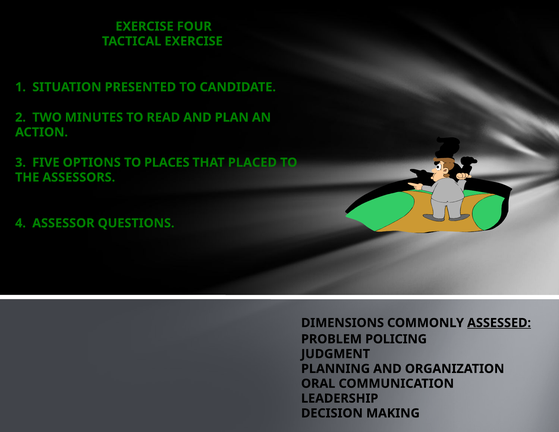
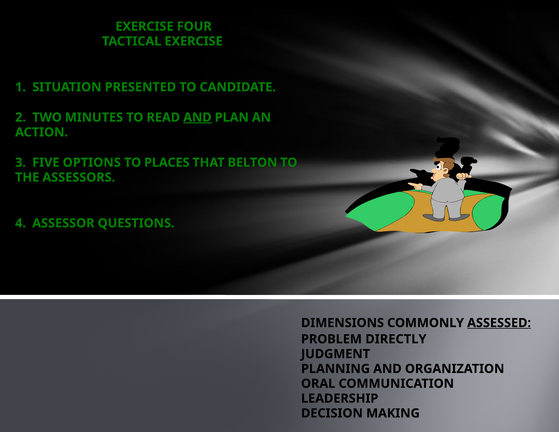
AND at (197, 117) underline: none -> present
PLACED: PLACED -> BELTON
POLICING: POLICING -> DIRECTLY
